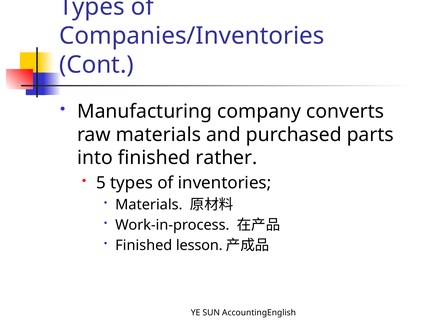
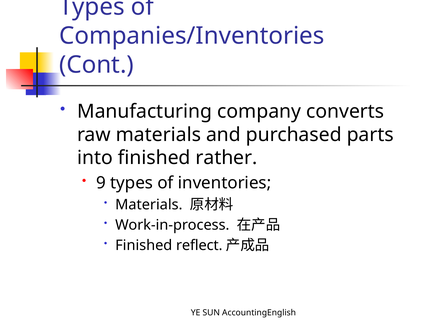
5: 5 -> 9
lesson: lesson -> reflect
